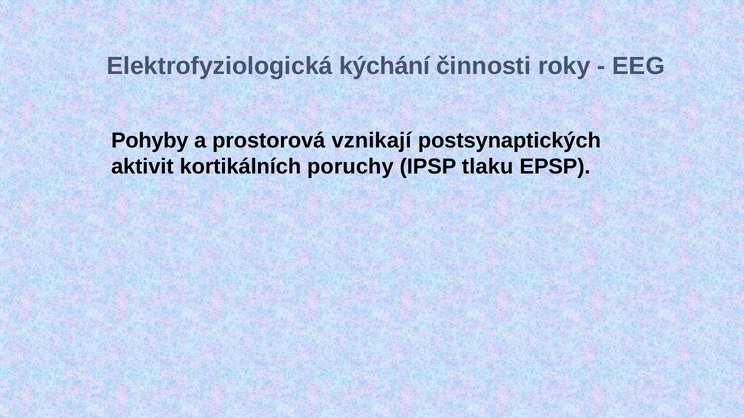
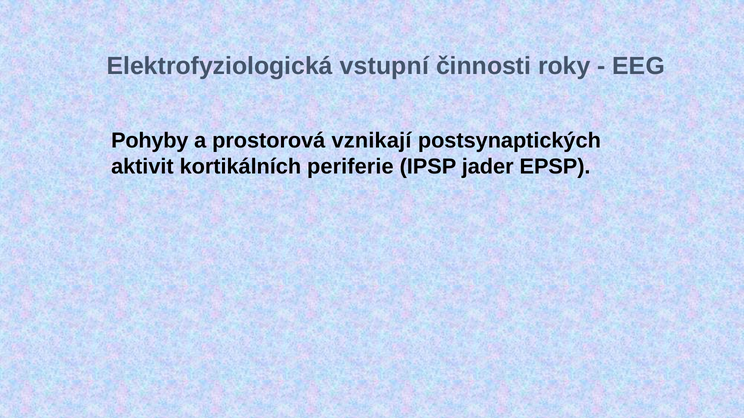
kýchání: kýchání -> vstupní
poruchy: poruchy -> periferie
tlaku: tlaku -> jader
